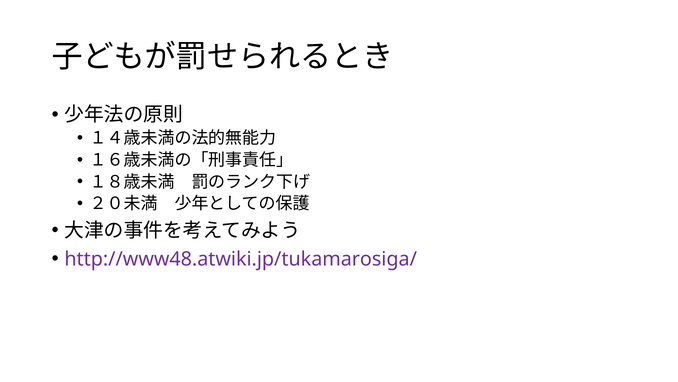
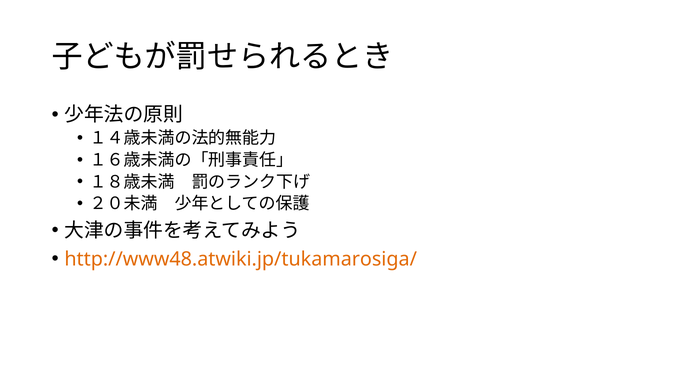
http://www48.atwiki.jp/tukamarosiga/ colour: purple -> orange
